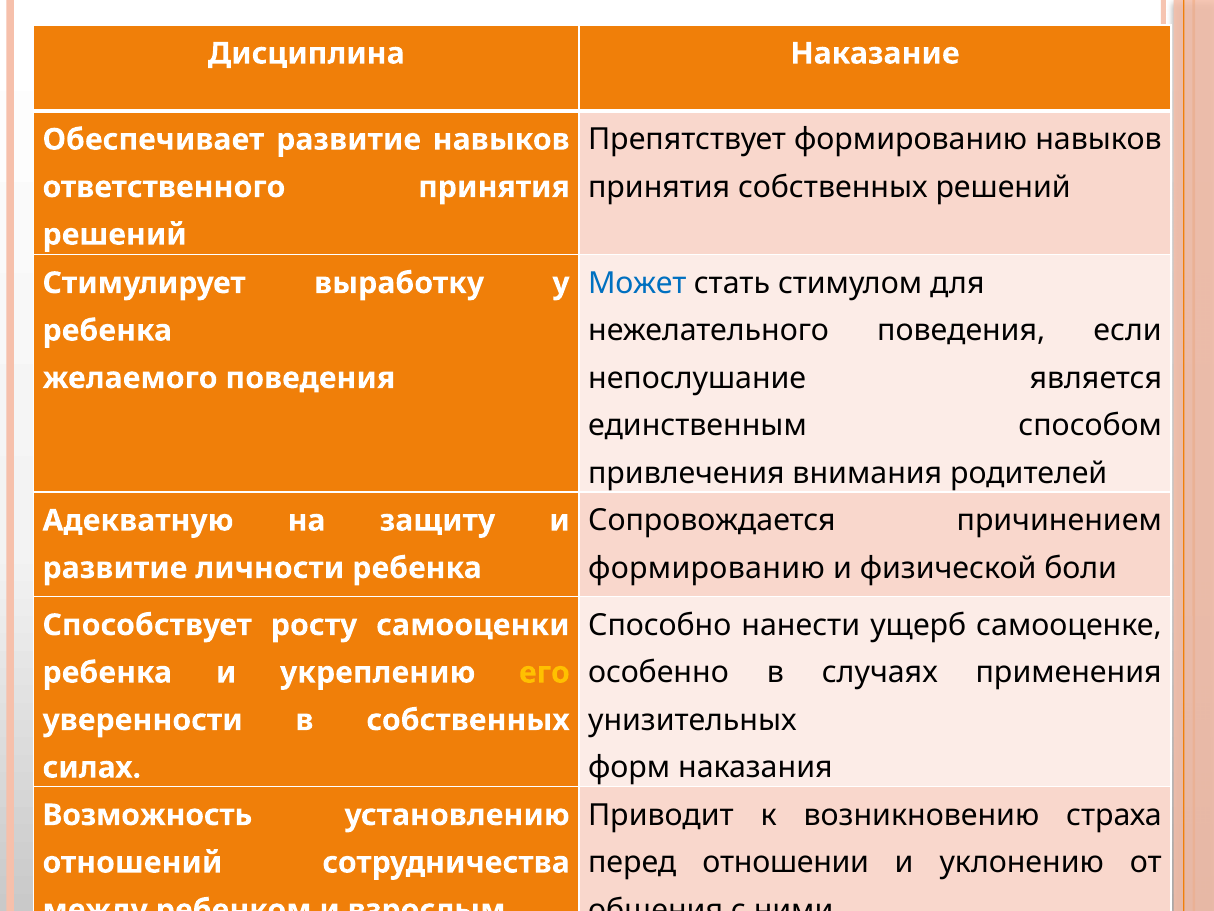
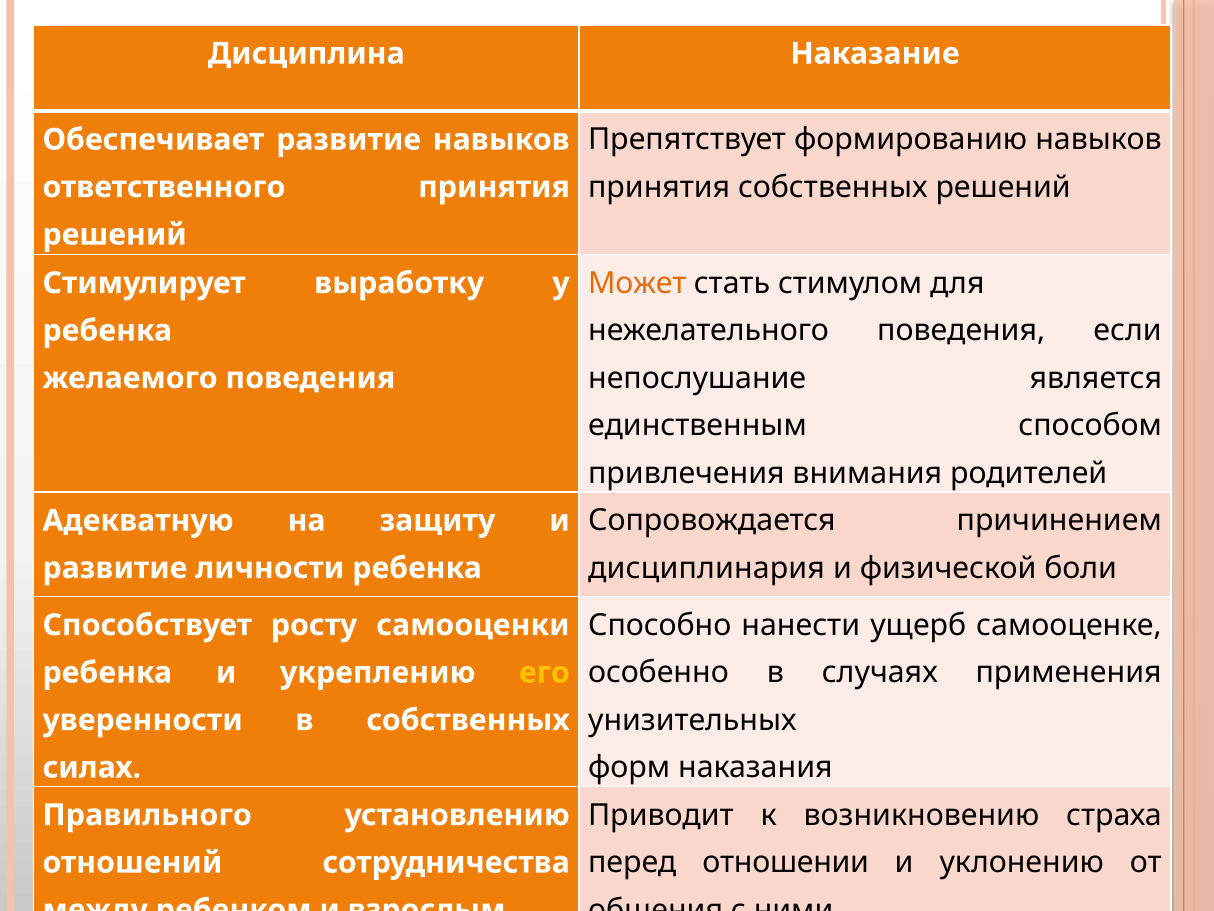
Может colour: blue -> orange
формированию at (706, 568): формированию -> дисциплинария
Возможность: Возможность -> Правильного
